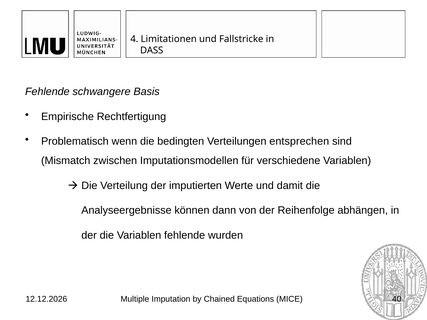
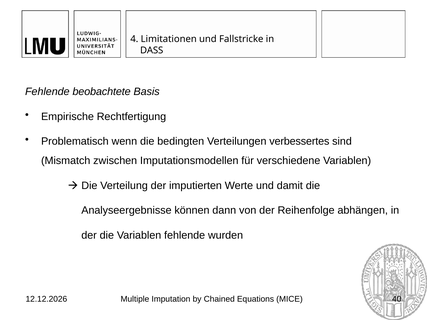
schwangere: schwangere -> beobachtete
entsprechen: entsprechen -> verbessertes
